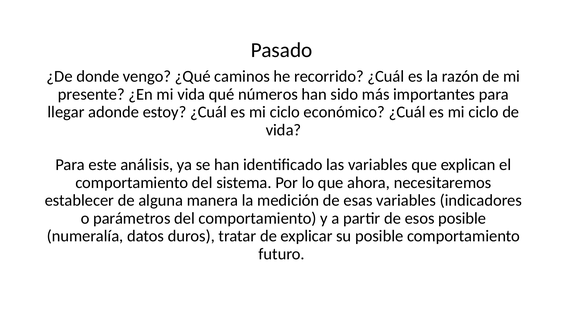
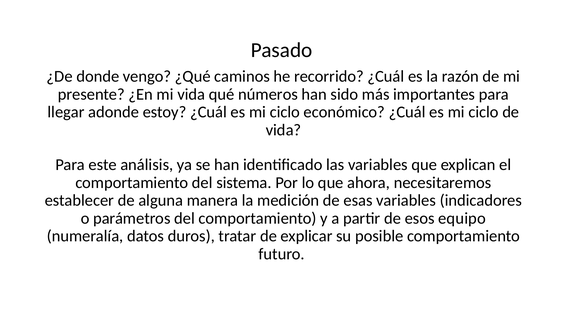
esos posible: posible -> equipo
